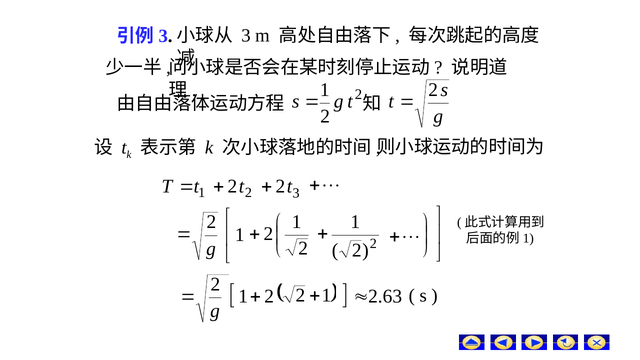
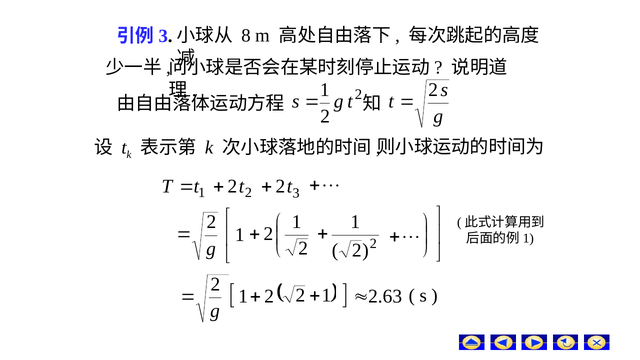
3 at (246, 36): 3 -> 8
